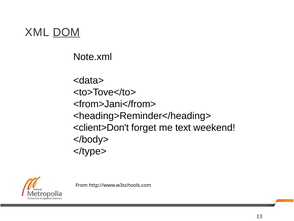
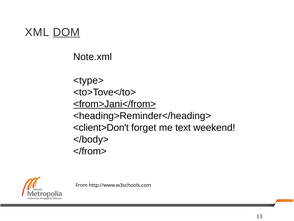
<data>: <data> -> <type>
<from>Jani</from> underline: none -> present
</type>: </type> -> </from>
